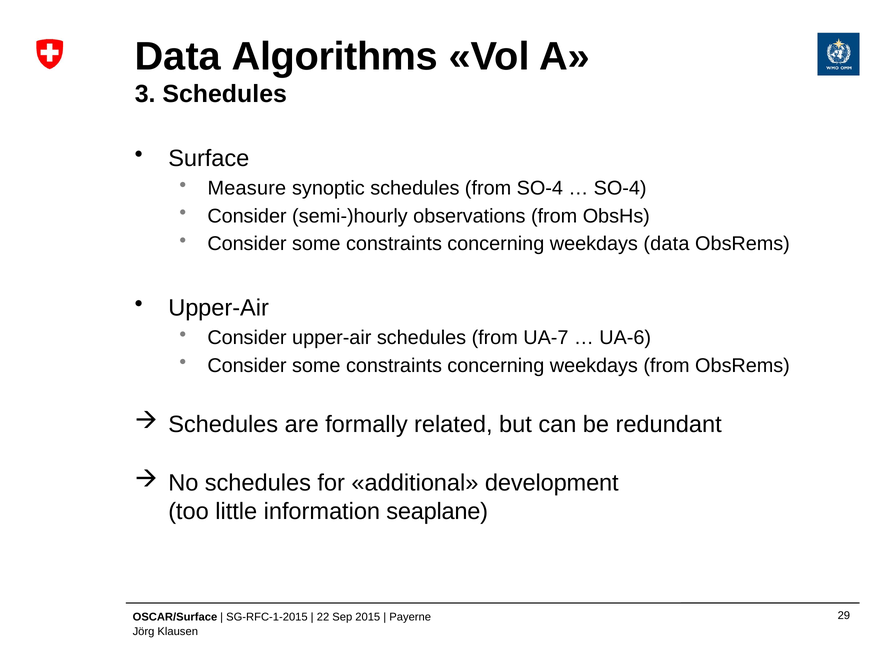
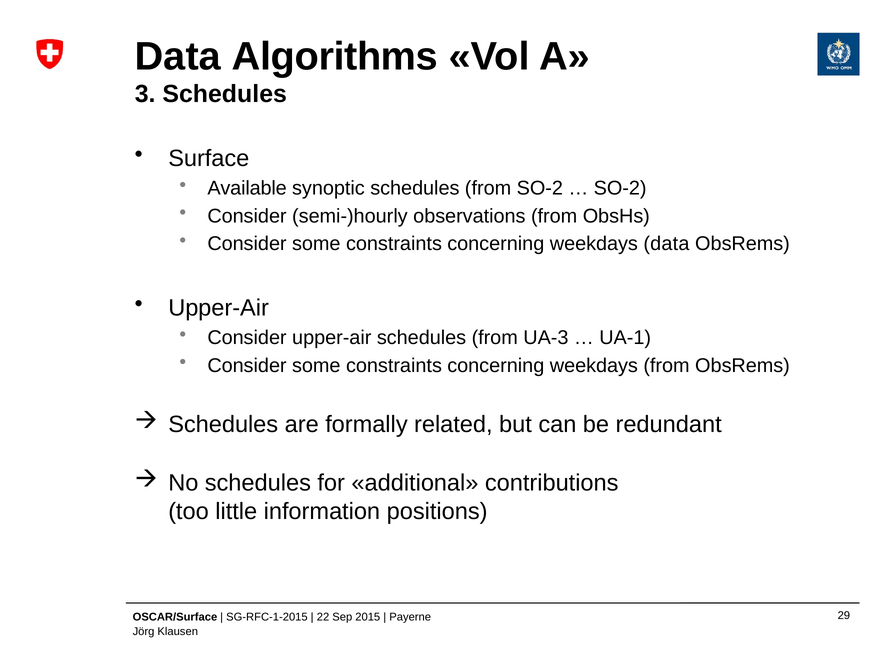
Measure: Measure -> Available
from SO-4: SO-4 -> SO-2
SO-4 at (620, 188): SO-4 -> SO-2
UA-7: UA-7 -> UA-3
UA-6: UA-6 -> UA-1
development: development -> contributions
seaplane: seaplane -> positions
